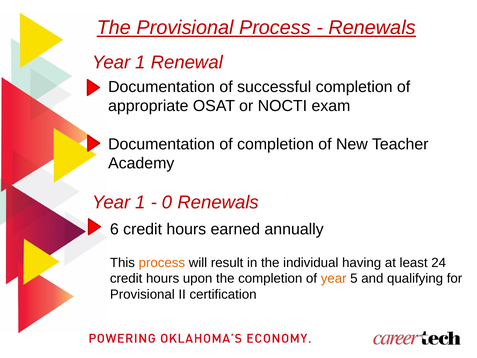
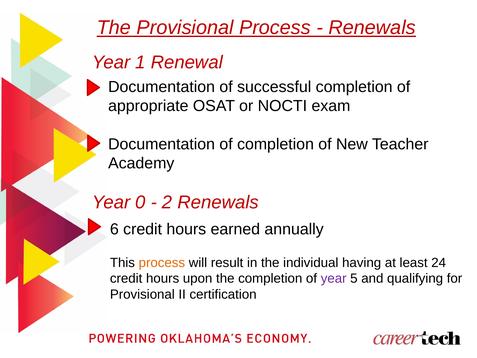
1 at (140, 202): 1 -> 0
0: 0 -> 2
year at (334, 278) colour: orange -> purple
